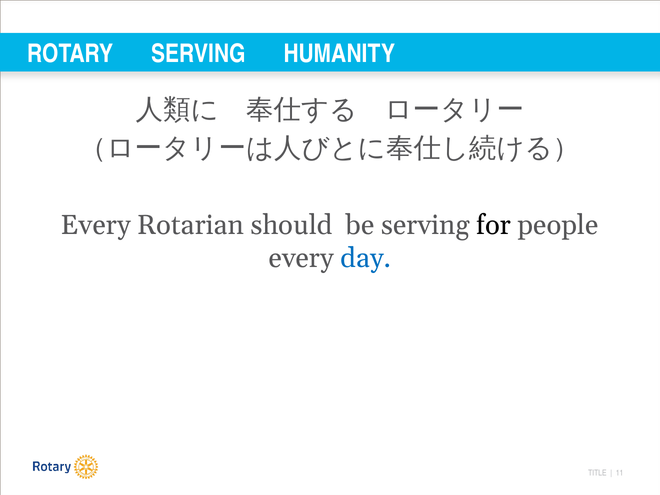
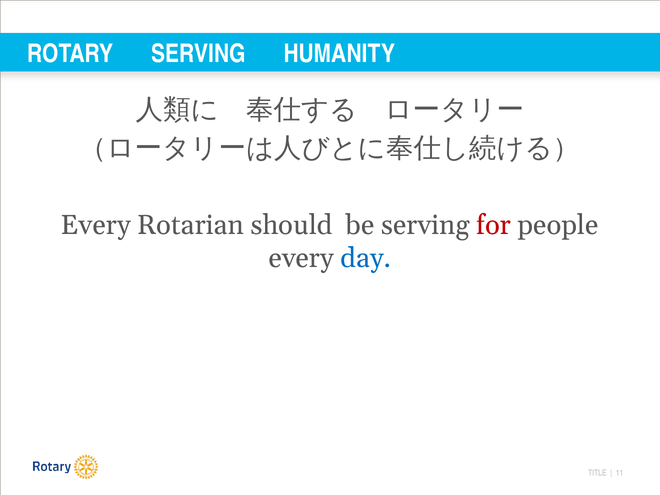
for colour: black -> red
